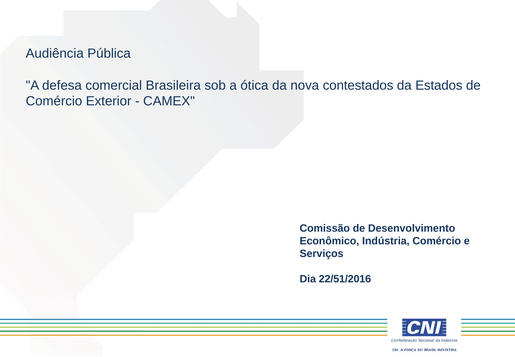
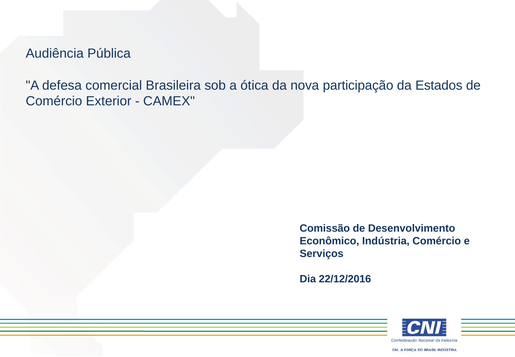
contestados: contestados -> participação
22/51/2016: 22/51/2016 -> 22/12/2016
